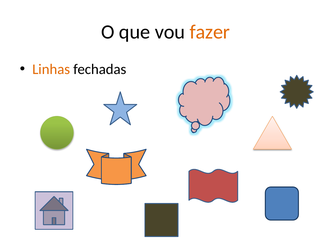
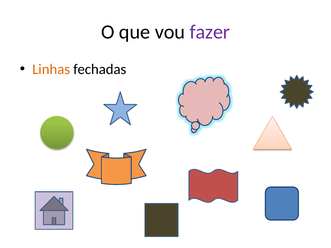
fazer colour: orange -> purple
